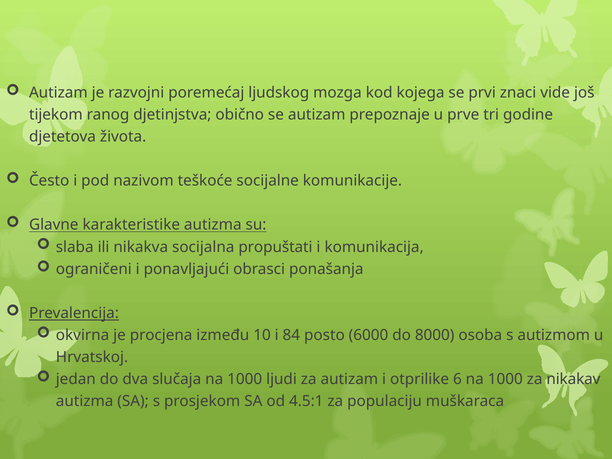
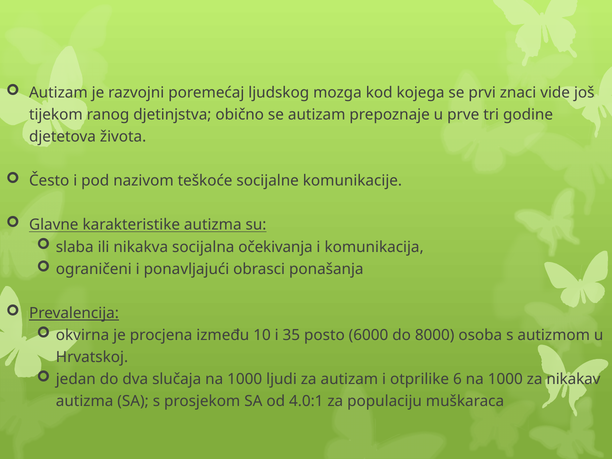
propuštati: propuštati -> očekivanja
84: 84 -> 35
4.5:1: 4.5:1 -> 4.0:1
